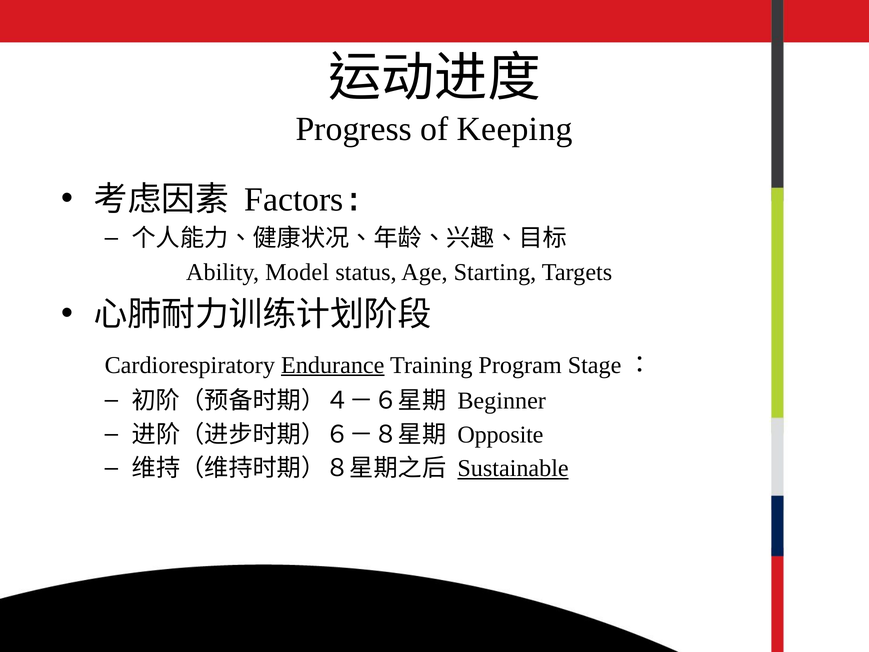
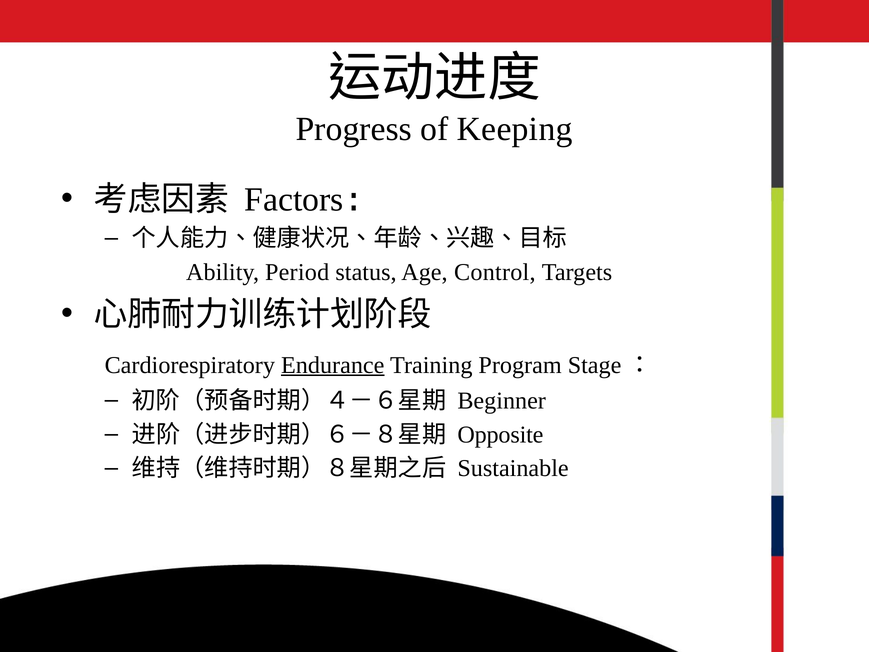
Model: Model -> Period
Starting: Starting -> Control
Sustainable underline: present -> none
